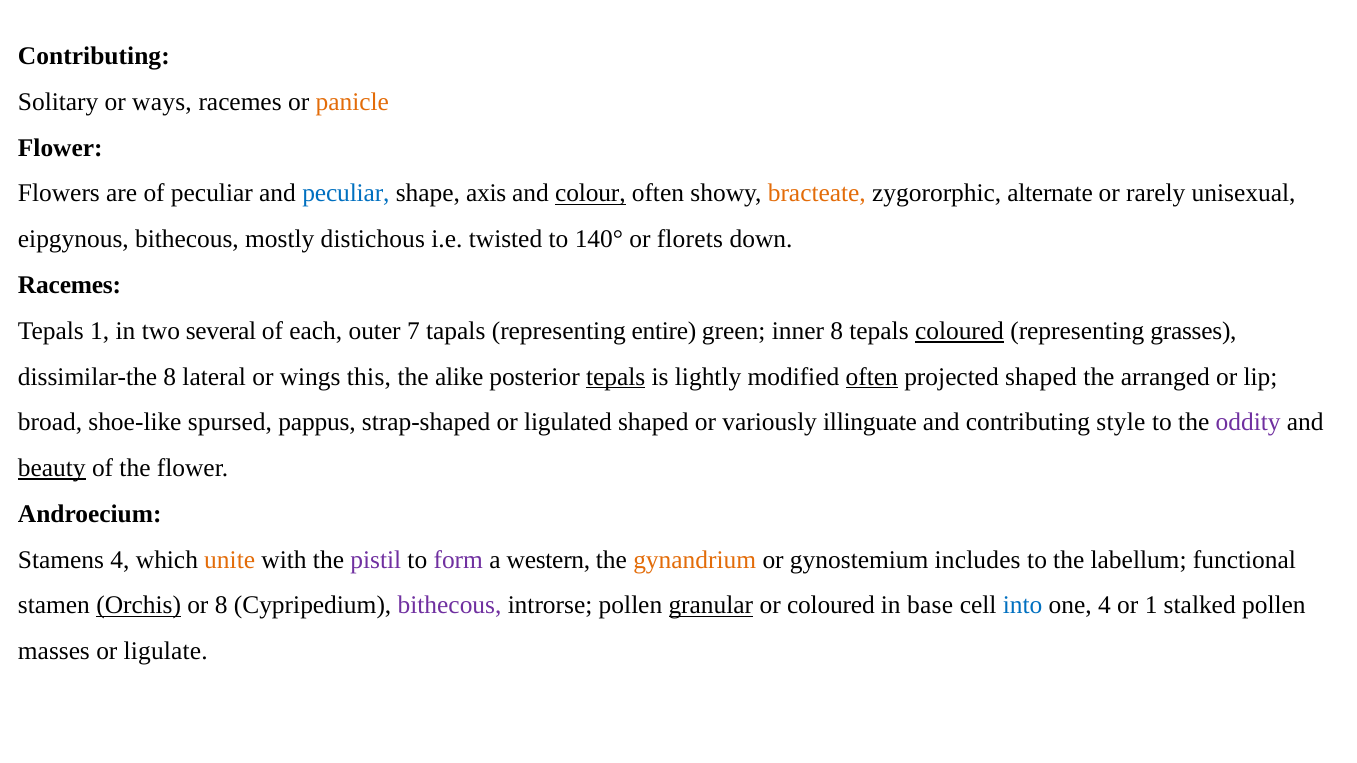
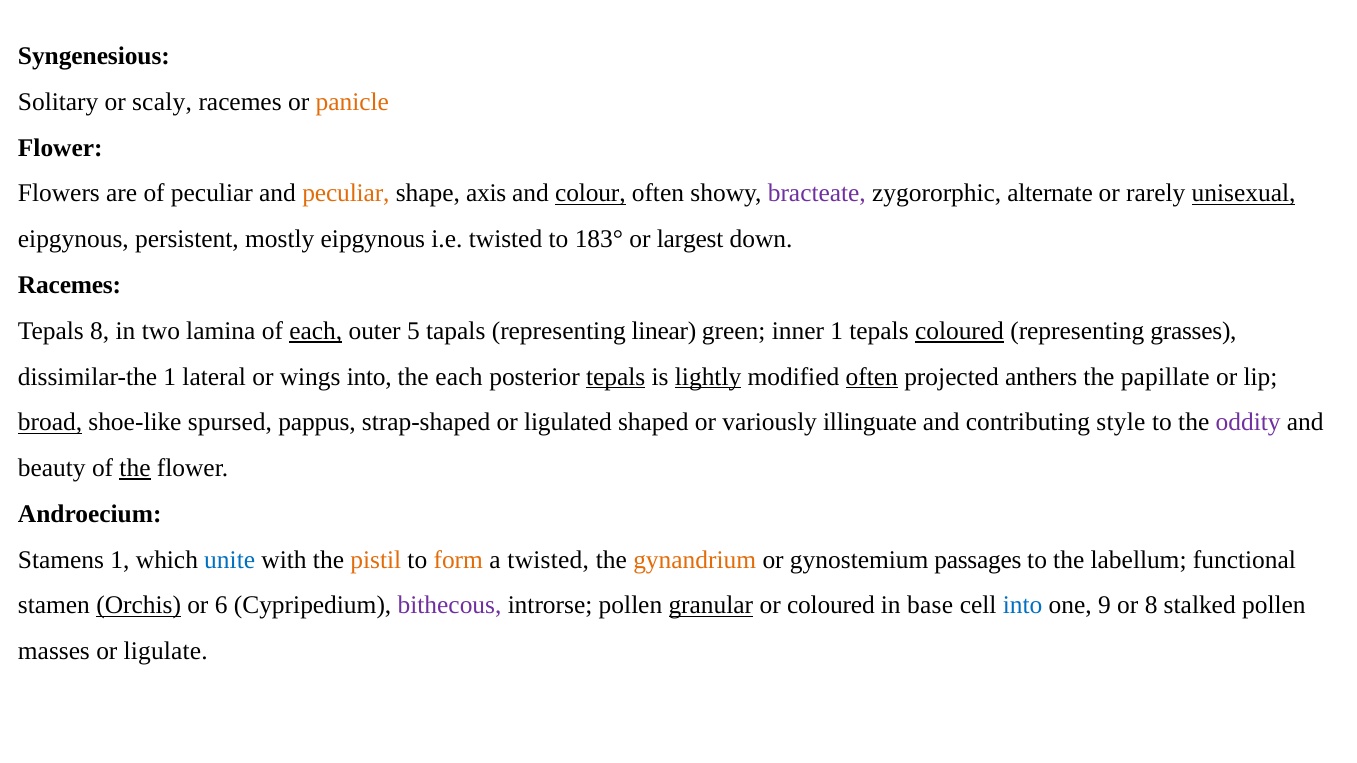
Contributing at (94, 56): Contributing -> Syngenesious
ways: ways -> scaly
peculiar at (346, 194) colour: blue -> orange
bracteate colour: orange -> purple
unisexual underline: none -> present
eipgynous bithecous: bithecous -> persistent
mostly distichous: distichous -> eipgynous
140°: 140° -> 183°
florets: florets -> largest
Tepals 1: 1 -> 8
several: several -> lamina
each at (316, 331) underline: none -> present
7: 7 -> 5
entire: entire -> linear
inner 8: 8 -> 1
dissimilar-the 8: 8 -> 1
wings this: this -> into
the alike: alike -> each
lightly underline: none -> present
projected shaped: shaped -> anthers
arranged: arranged -> papillate
broad underline: none -> present
beauty underline: present -> none
the at (135, 468) underline: none -> present
Stamens 4: 4 -> 1
unite colour: orange -> blue
pistil colour: purple -> orange
form colour: purple -> orange
a western: western -> twisted
includes: includes -> passages
or 8: 8 -> 6
one 4: 4 -> 9
or 1: 1 -> 8
